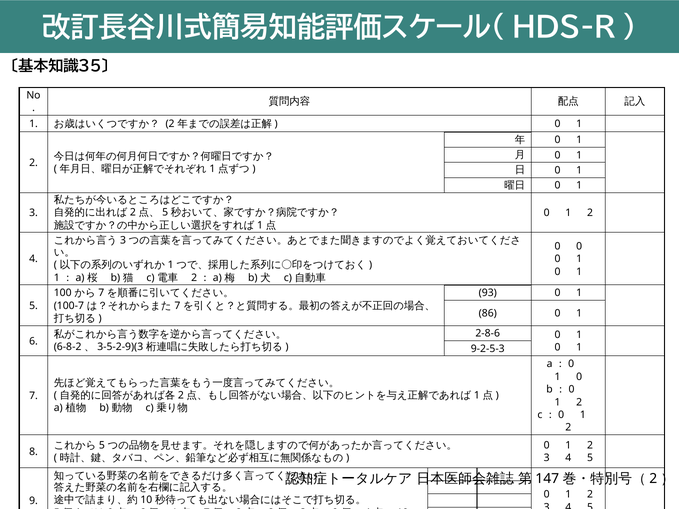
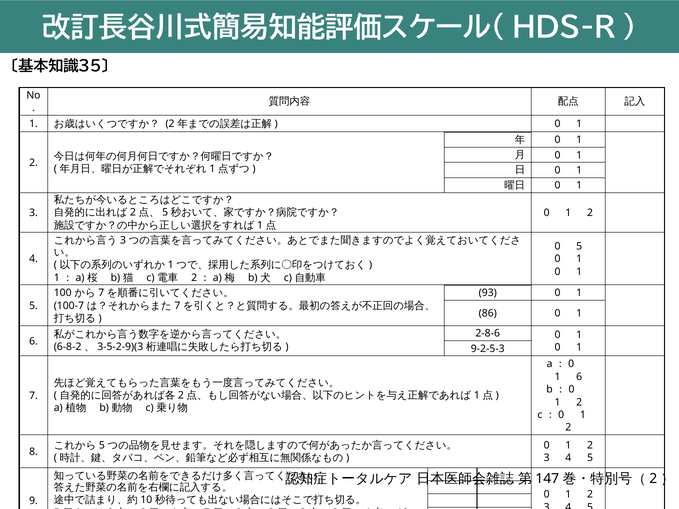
0 at (579, 246): 0 -> 5
0 at (579, 377): 0 -> 6
